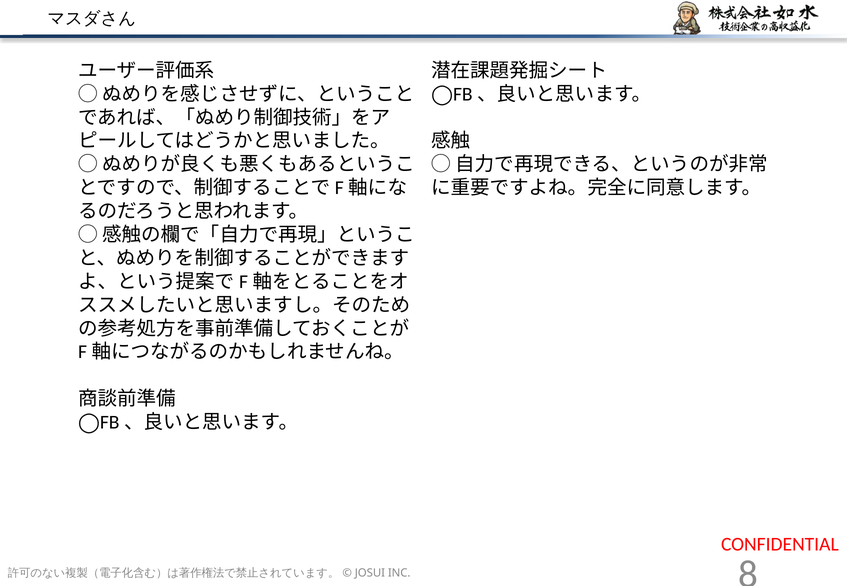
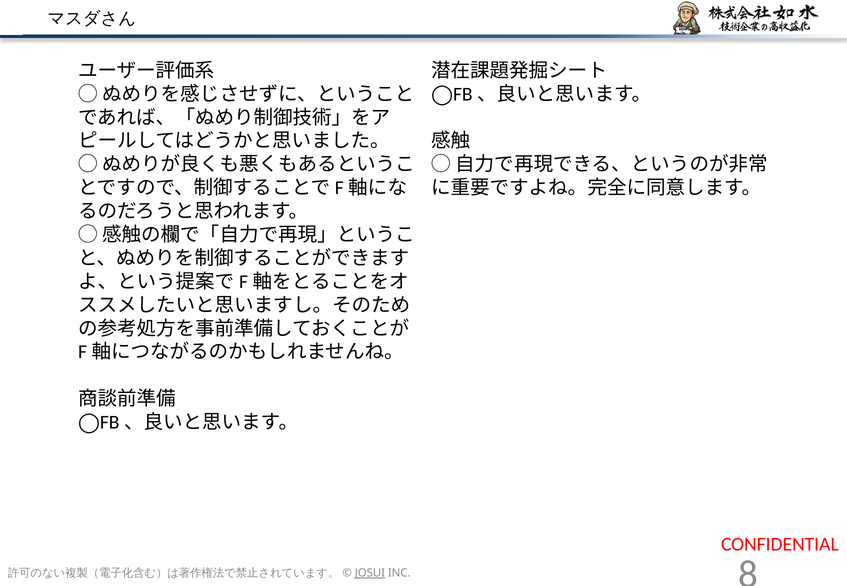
JOSUI underline: none -> present
